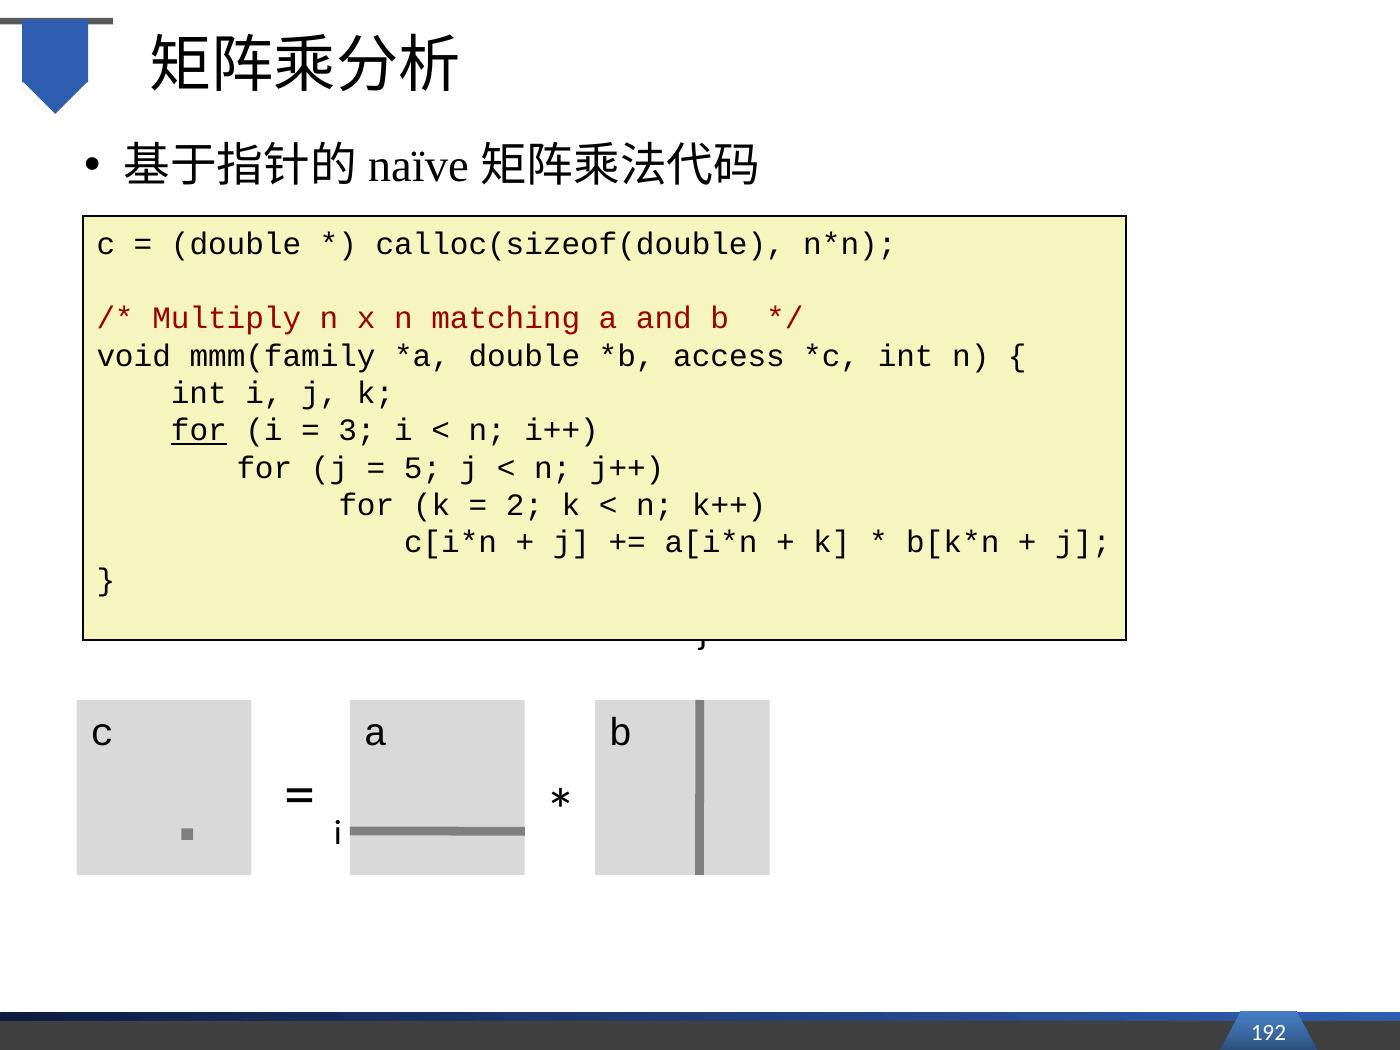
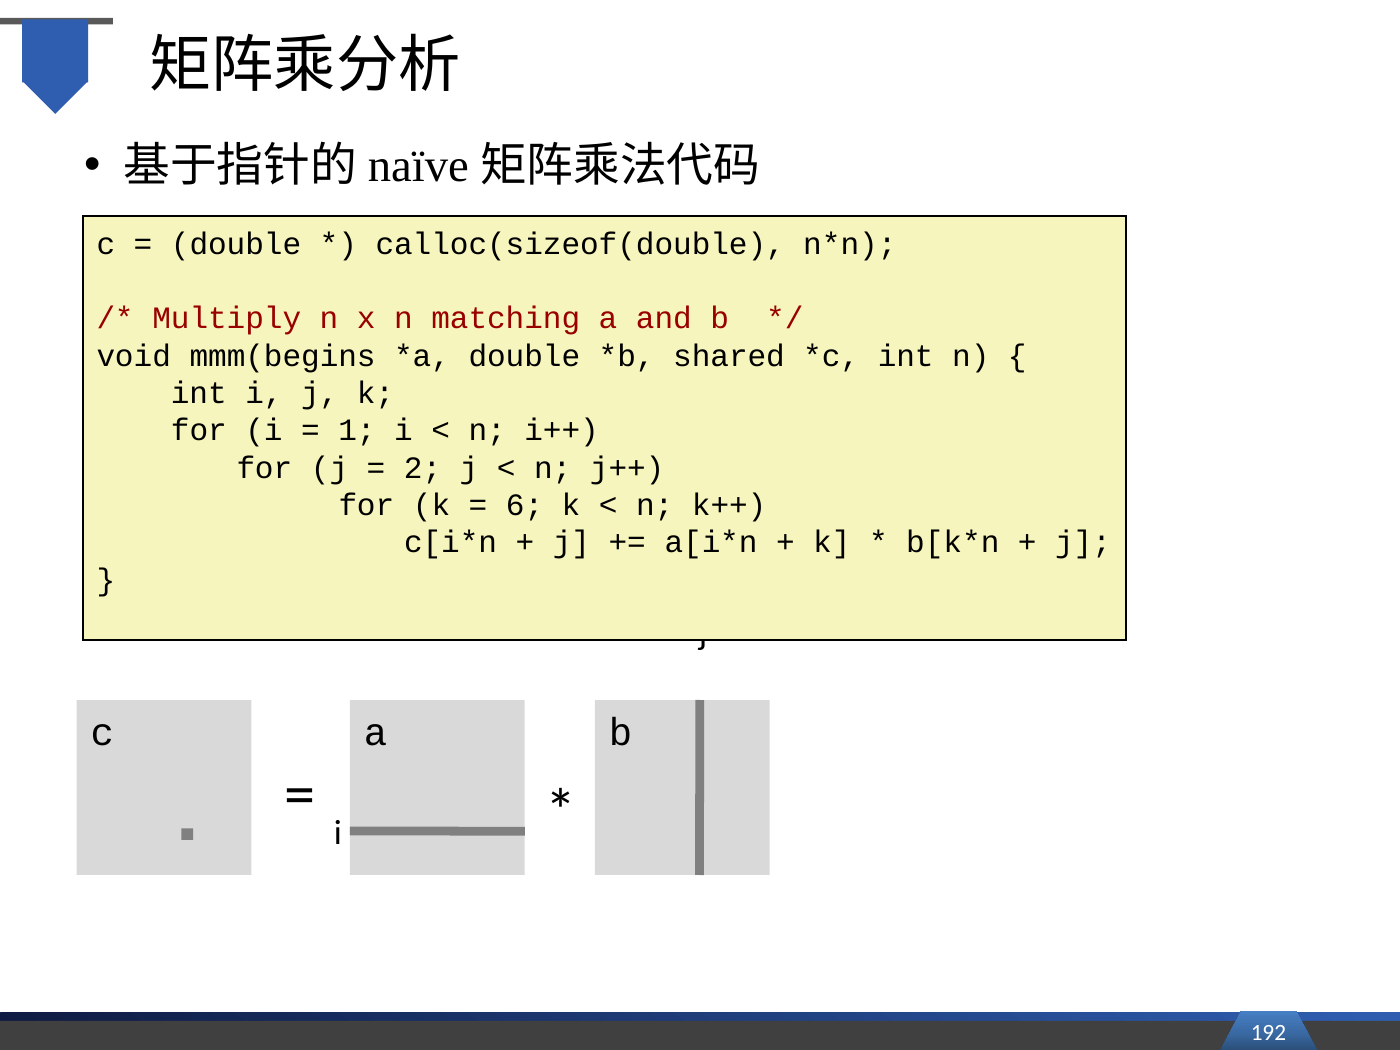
mmm(family: mmm(family -> mmm(begins
access: access -> shared
for at (199, 431) underline: present -> none
3: 3 -> 1
5: 5 -> 2
2: 2 -> 6
